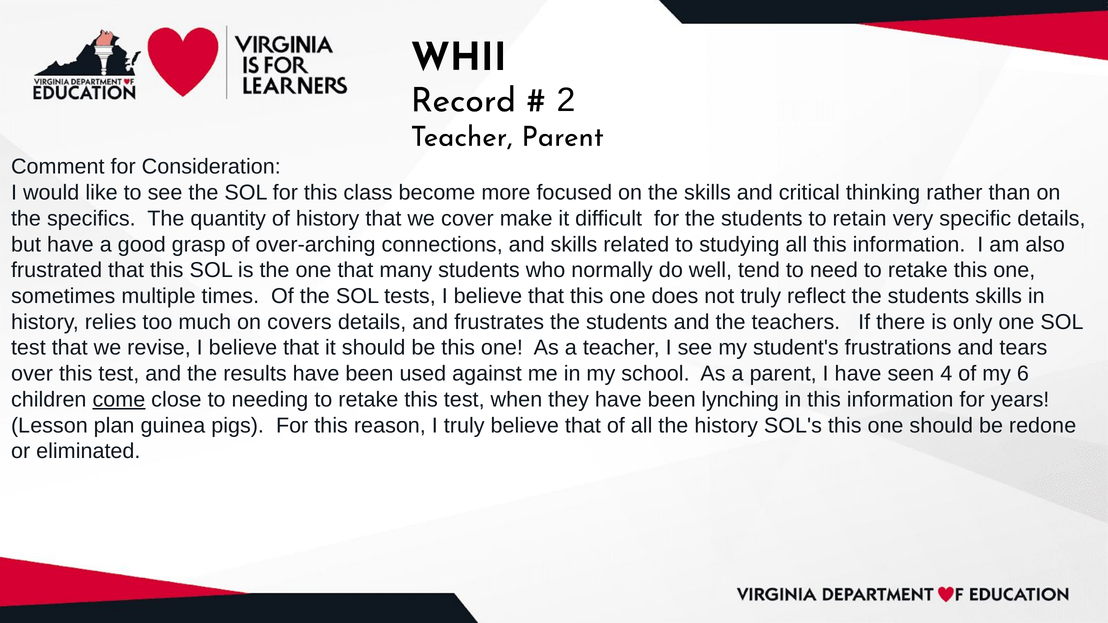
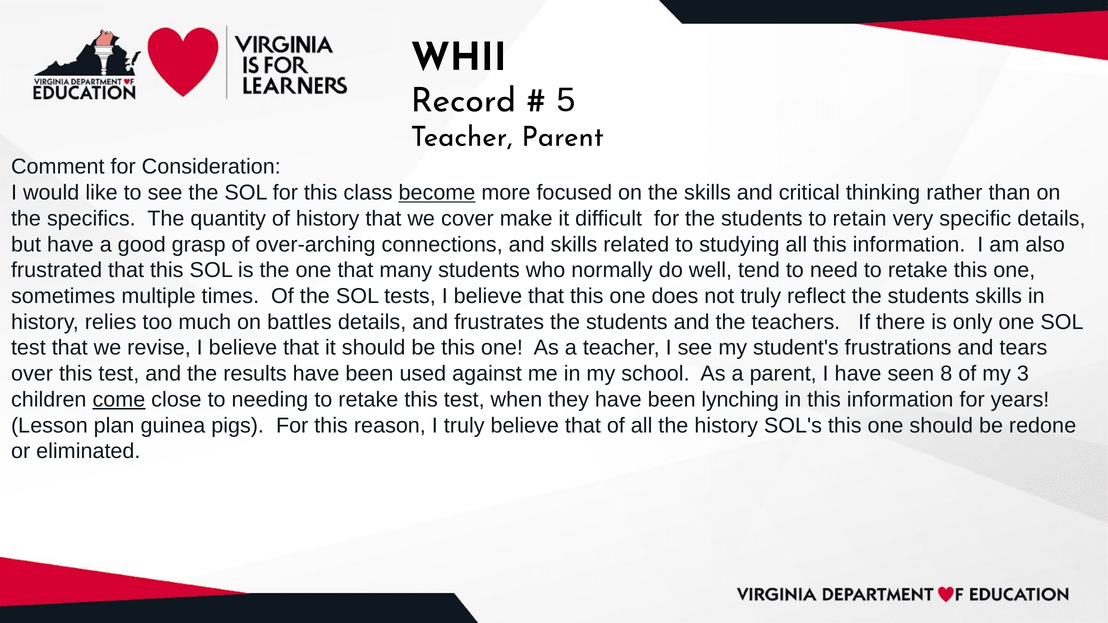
2: 2 -> 5
become underline: none -> present
covers: covers -> battles
4: 4 -> 8
6: 6 -> 3
